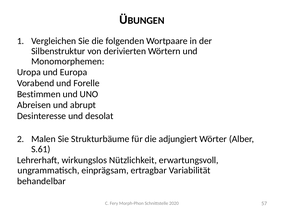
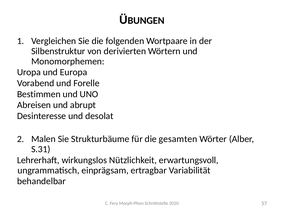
adjungiert: adjungiert -> gesamten
S.61: S.61 -> S.31
